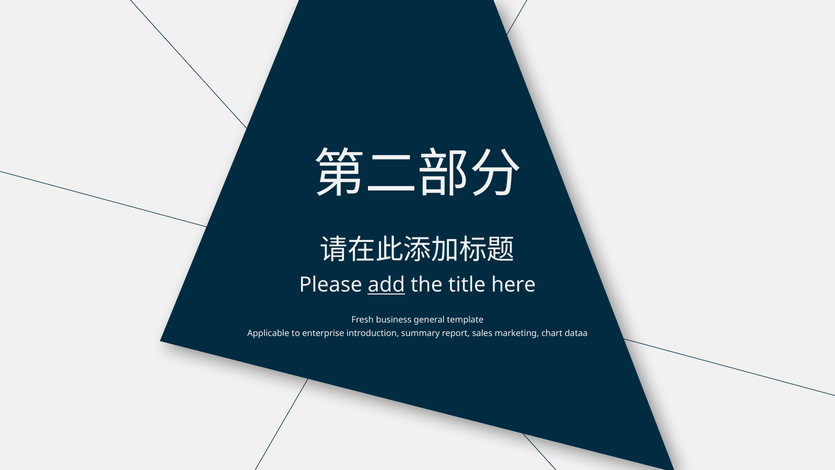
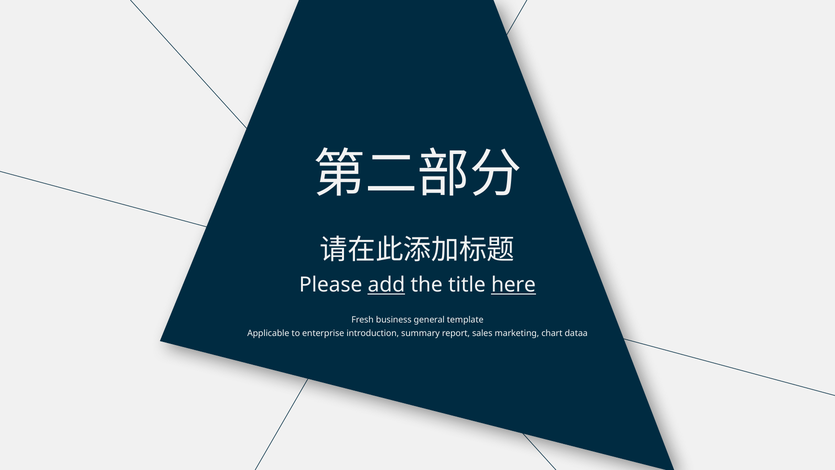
here underline: none -> present
